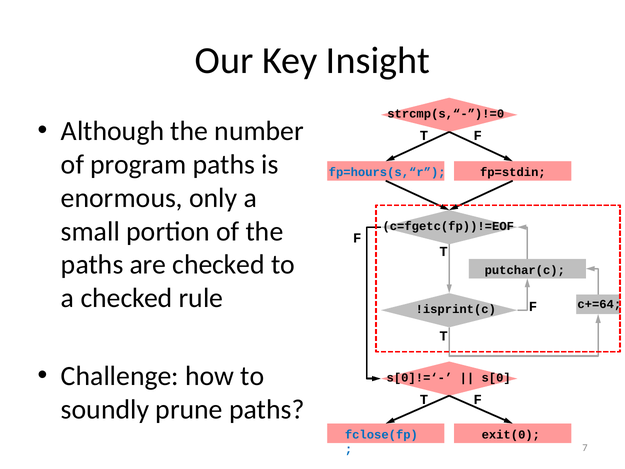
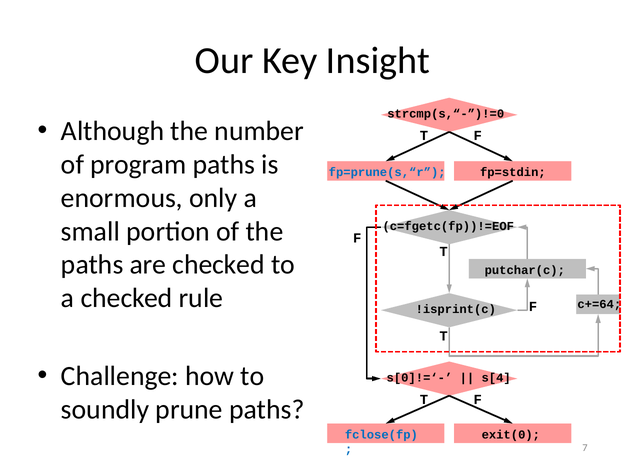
fp=hours(s,“r: fp=hours(s,“r -> fp=prune(s,“r
s[0: s[0 -> s[4
